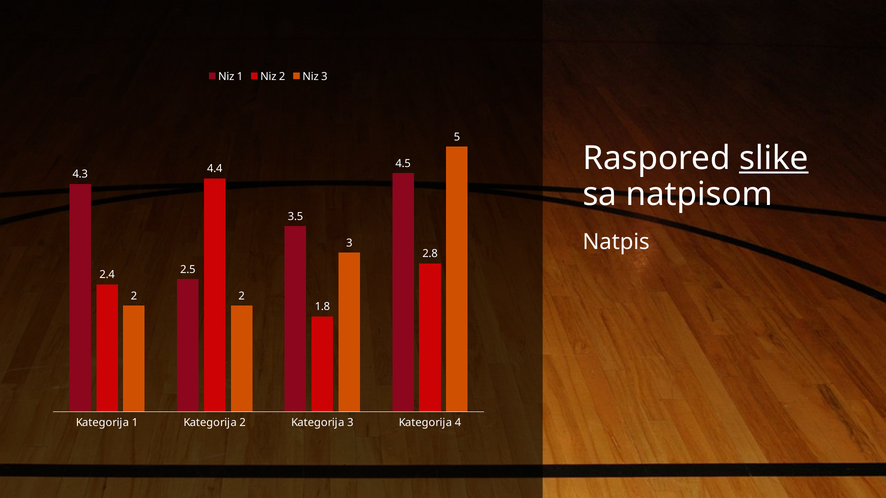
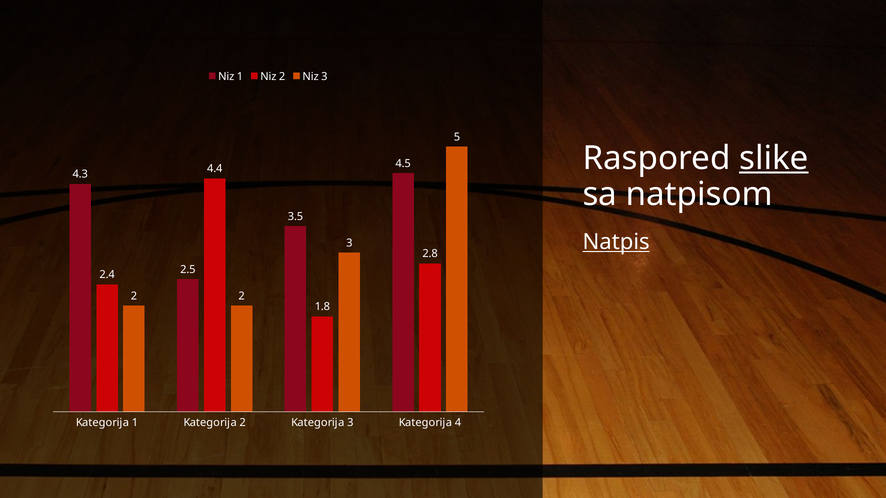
Natpis underline: none -> present
